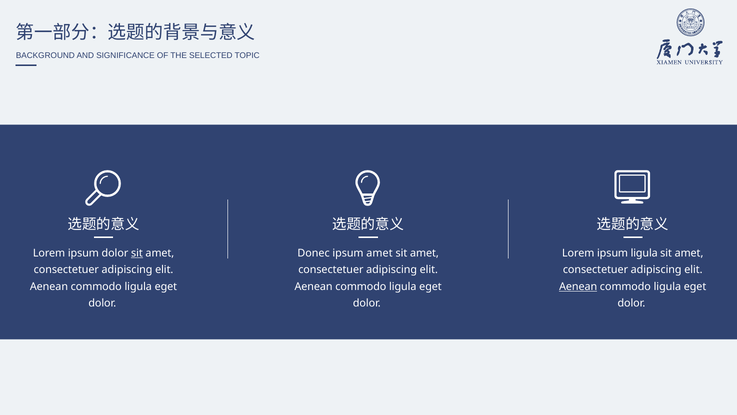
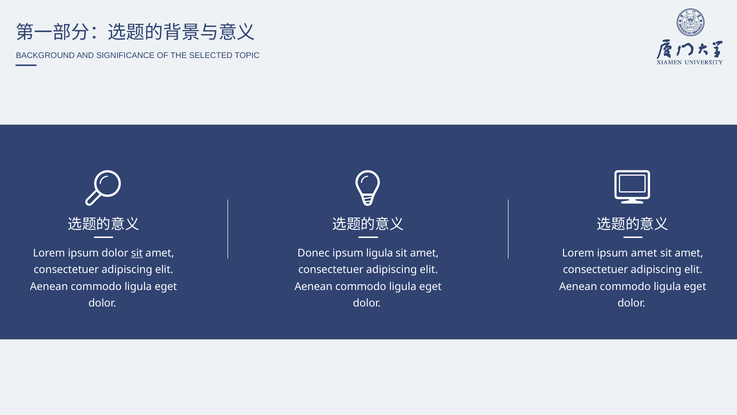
ipsum amet: amet -> ligula
ipsum ligula: ligula -> amet
Aenean at (578, 286) underline: present -> none
